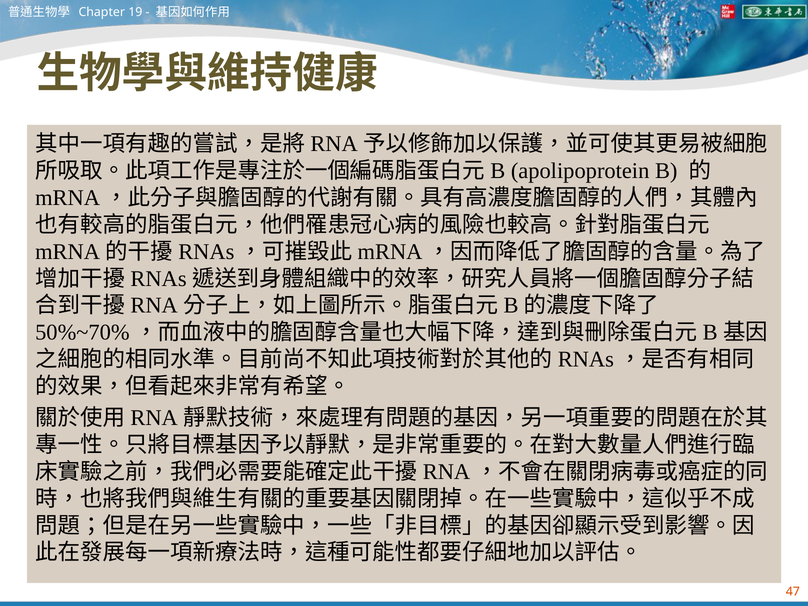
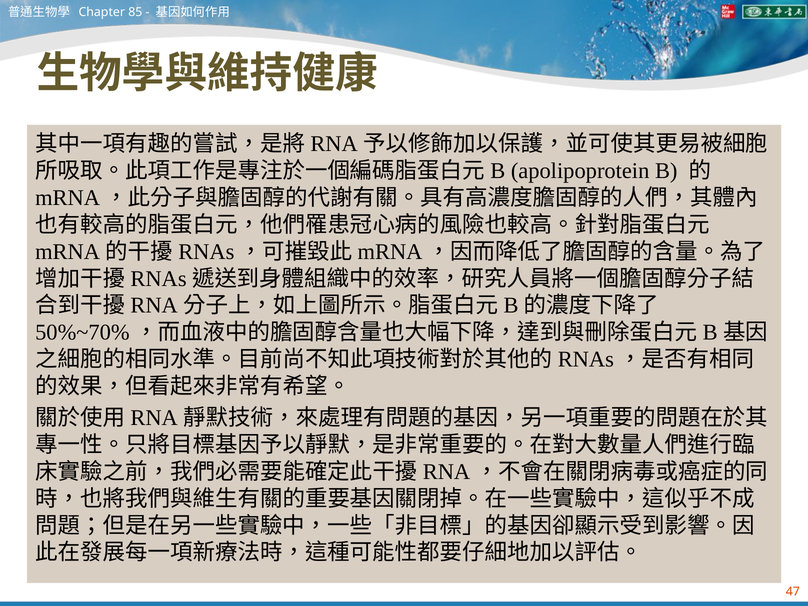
19: 19 -> 85
